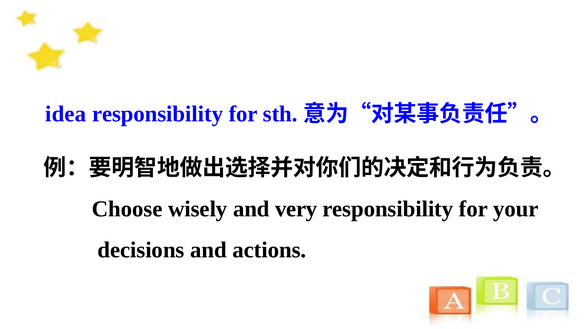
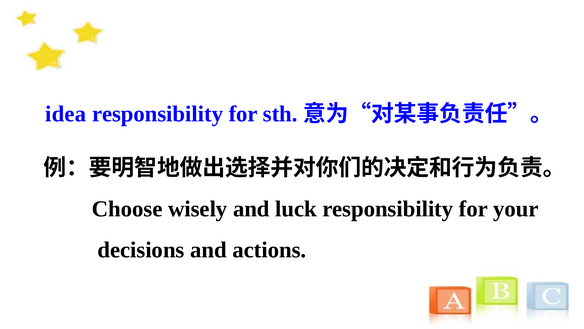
very: very -> luck
